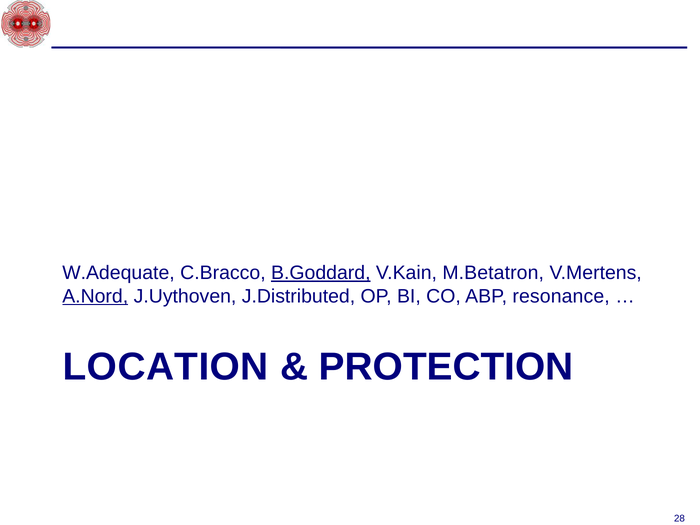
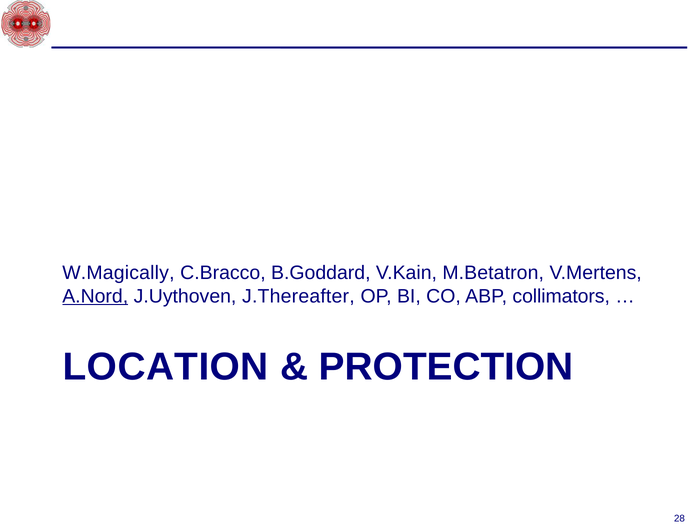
W.Adequate: W.Adequate -> W.Magically
B.Goddard underline: present -> none
J.Distributed: J.Distributed -> J.Thereafter
resonance: resonance -> collimators
